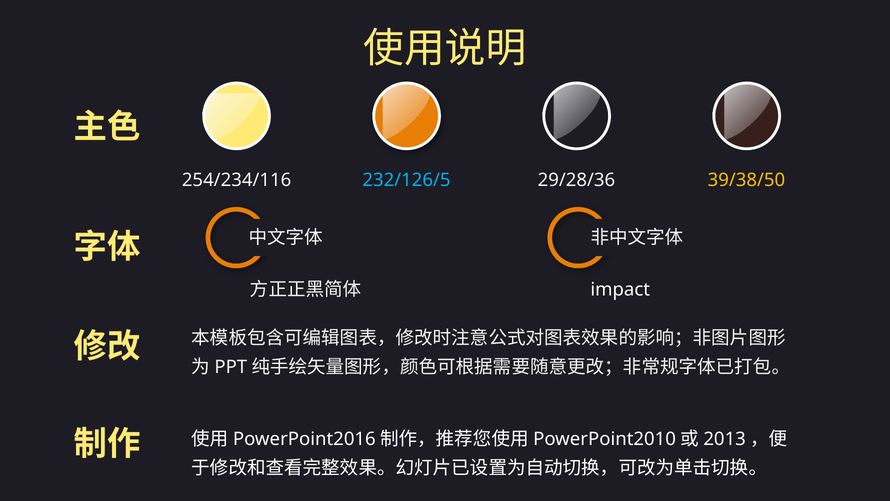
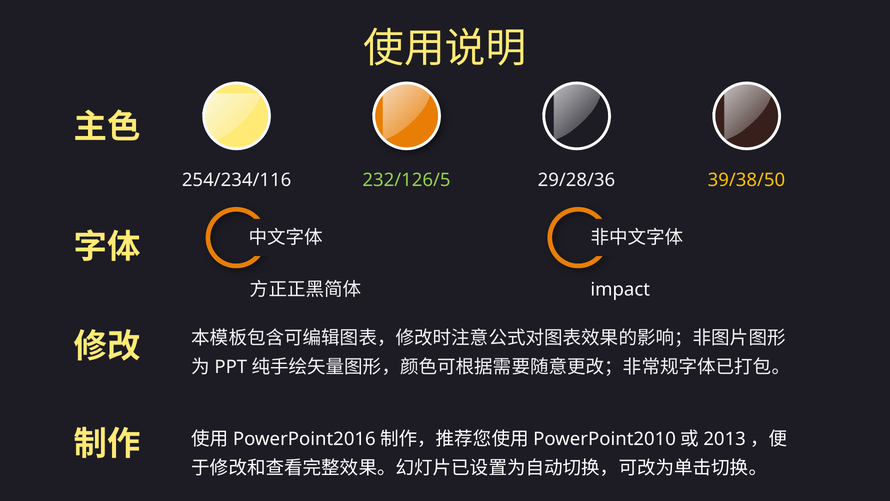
232/126/5 colour: light blue -> light green
